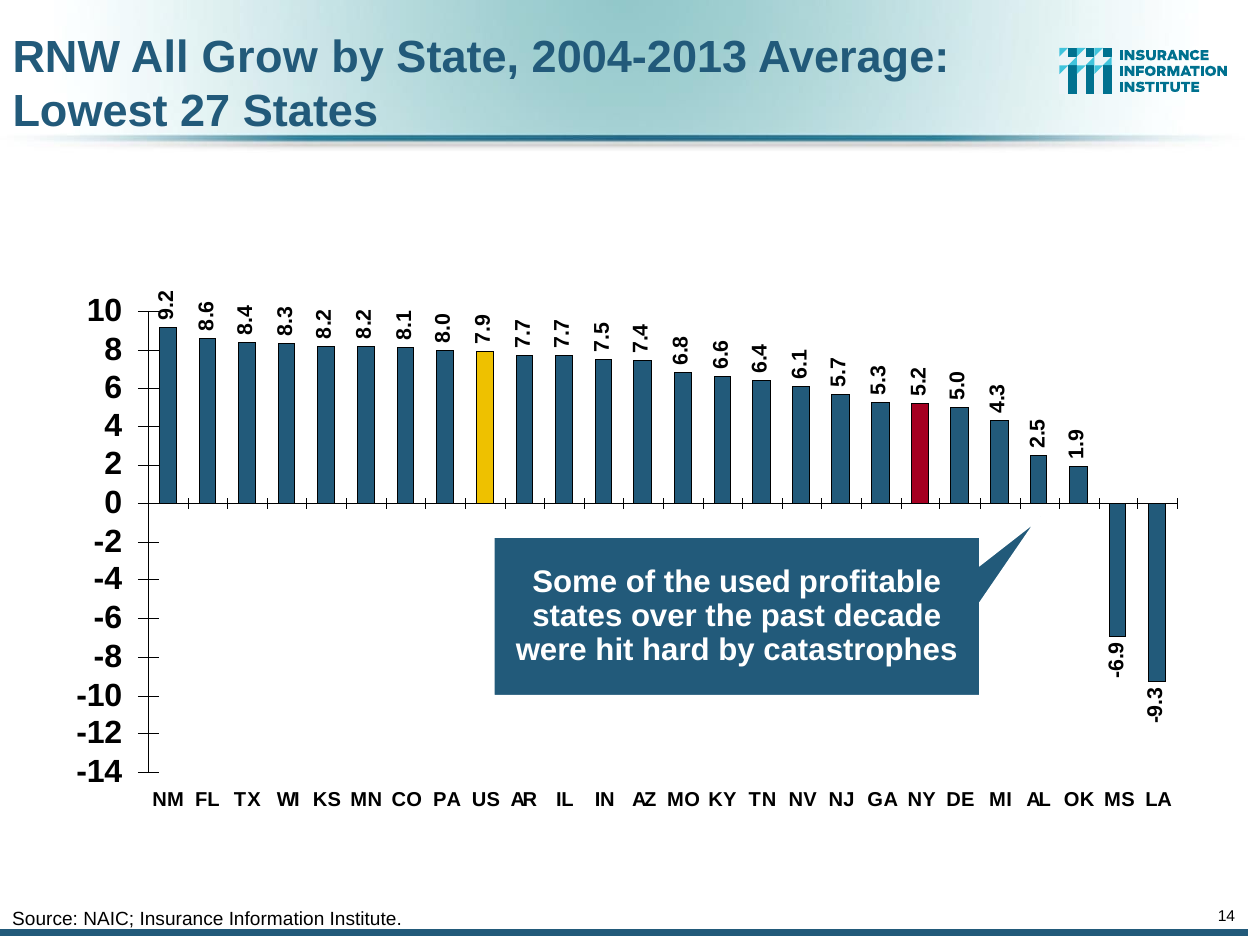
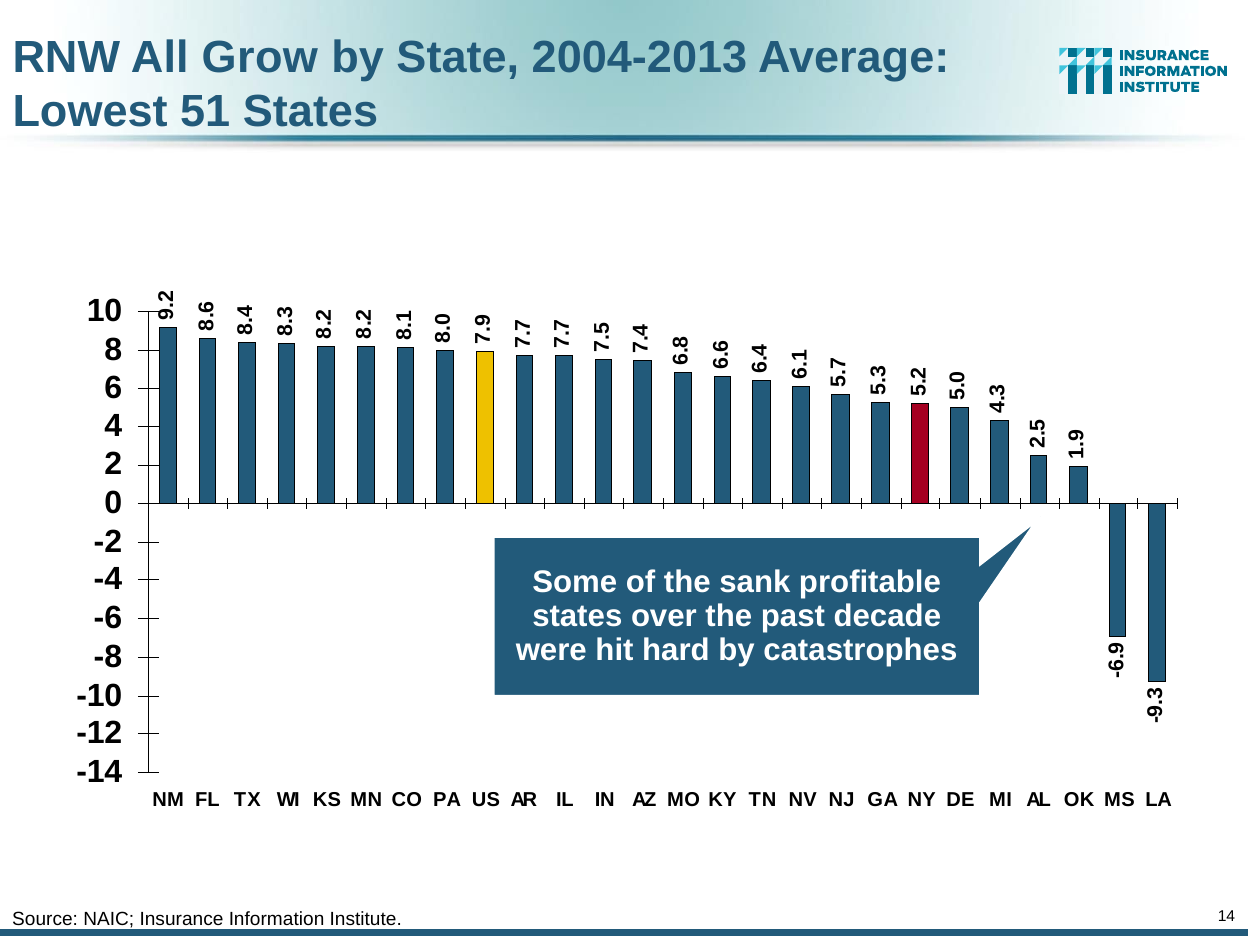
27: 27 -> 51
used: used -> sank
